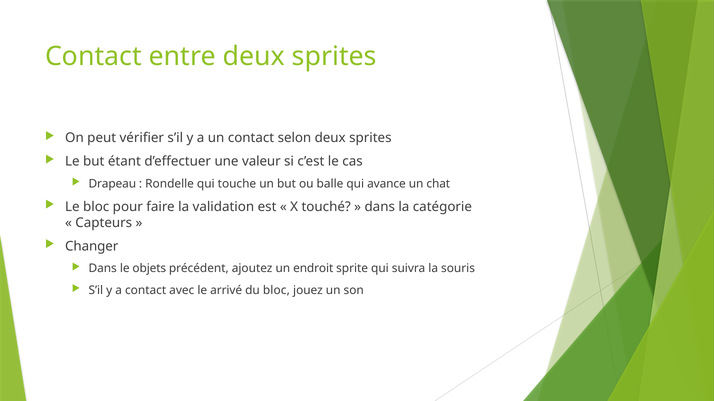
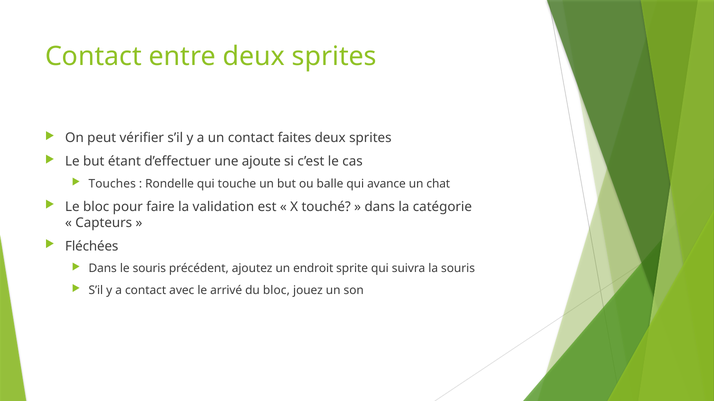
selon: selon -> faites
valeur: valeur -> ajoute
Drapeau: Drapeau -> Touches
Changer: Changer -> Fléchées
le objets: objets -> souris
